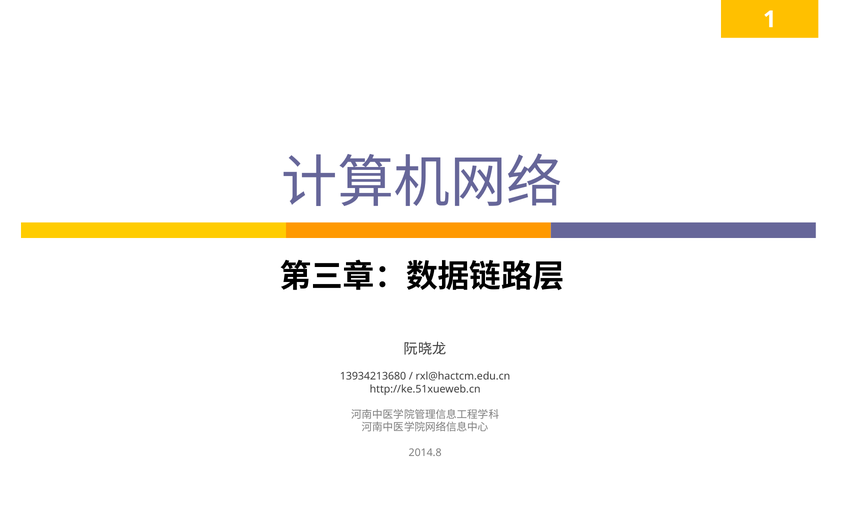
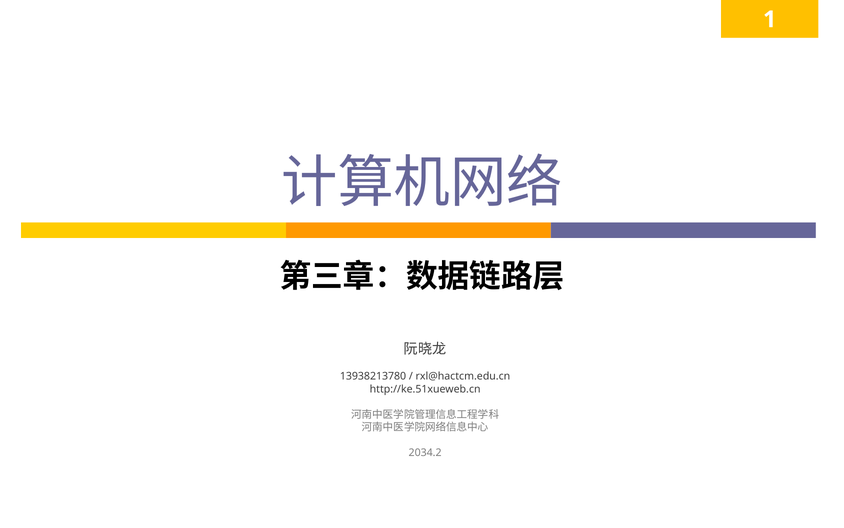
13934213680: 13934213680 -> 13938213780
2014.8: 2014.8 -> 2034.2
